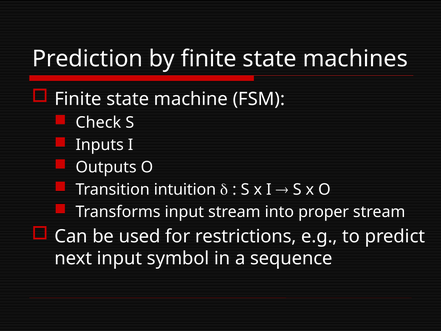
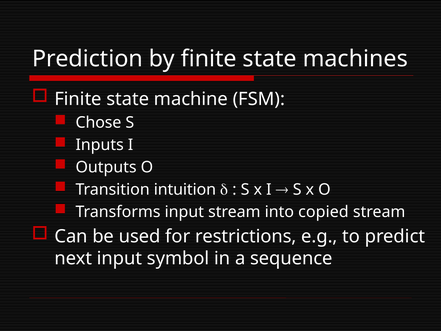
Check: Check -> Chose
proper: proper -> copied
